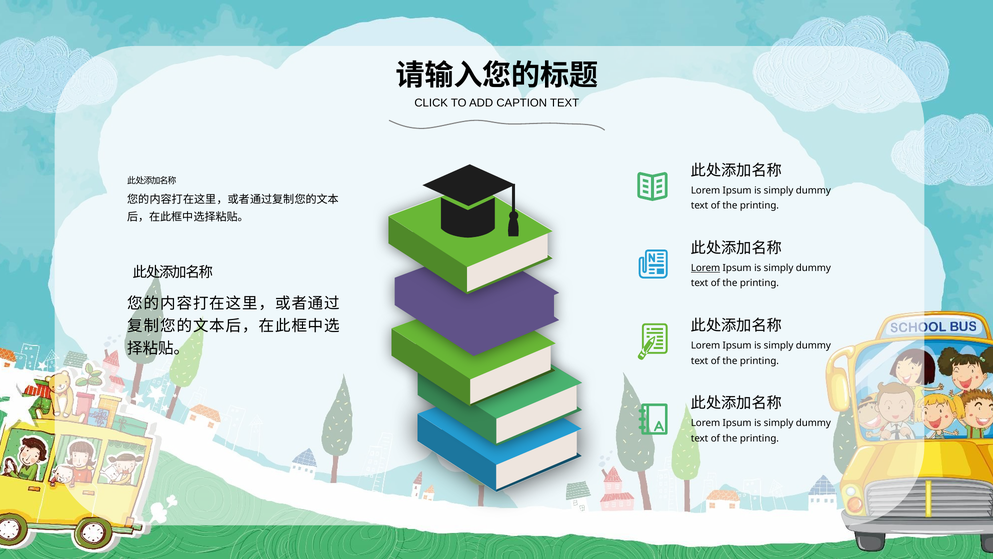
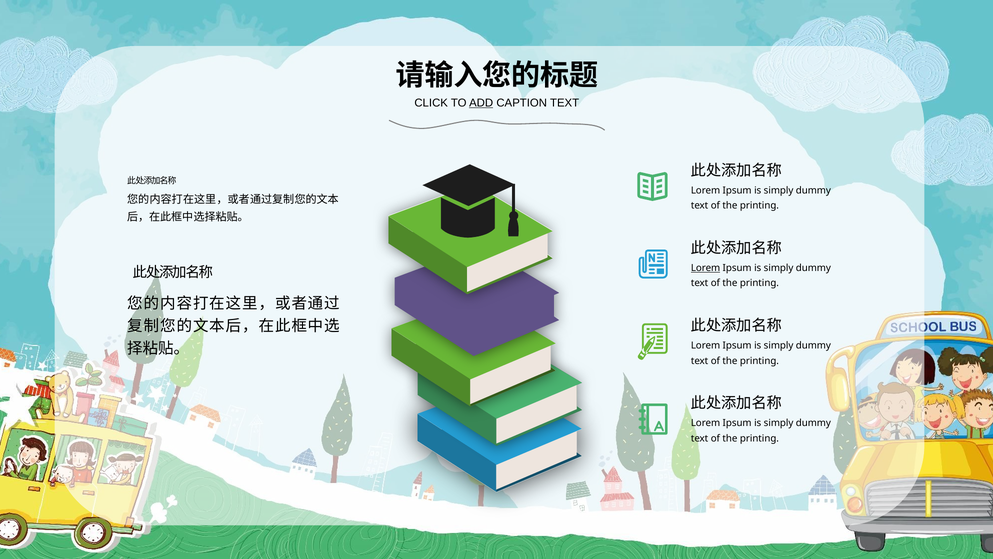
ADD underline: none -> present
